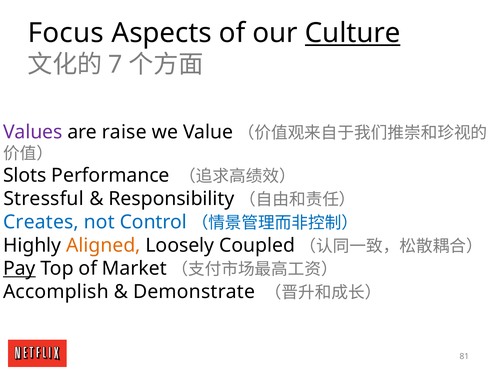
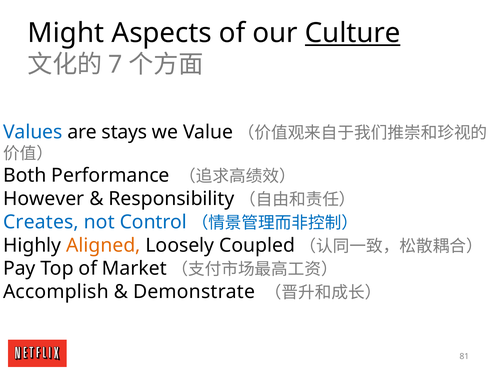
Focus: Focus -> Might
Values colour: purple -> blue
raise: raise -> stays
Slots: Slots -> Both
Stressful: Stressful -> However
Pay underline: present -> none
